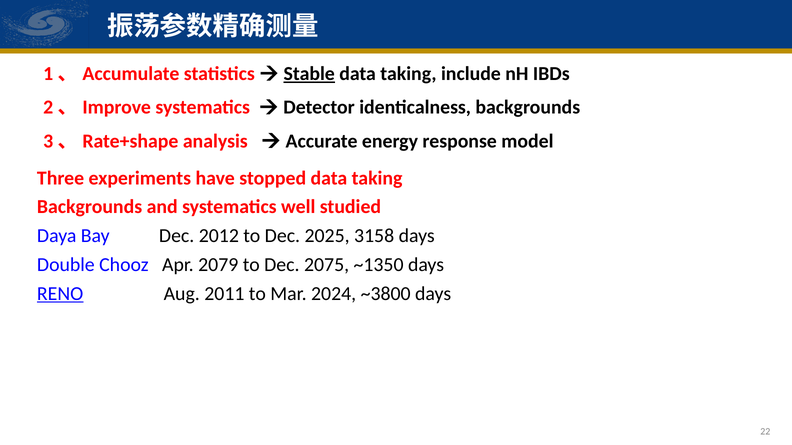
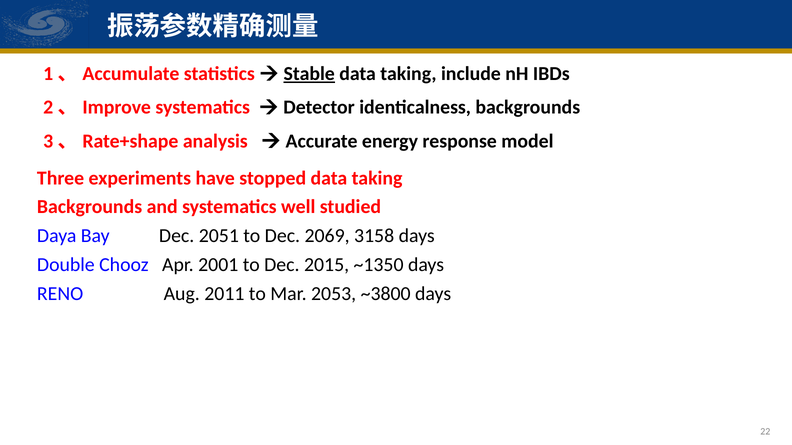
2012: 2012 -> 2051
2025: 2025 -> 2069
2079: 2079 -> 2001
2075: 2075 -> 2015
RENO underline: present -> none
2024: 2024 -> 2053
